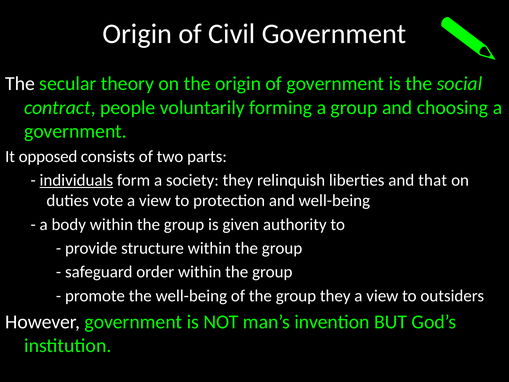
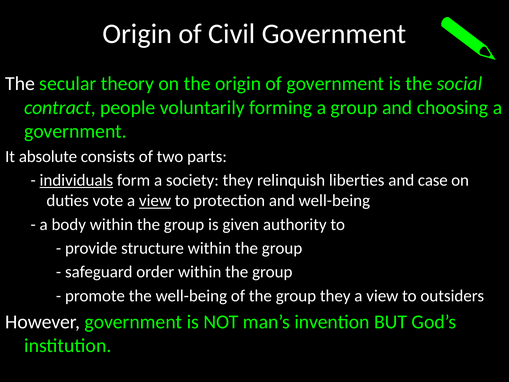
opposed: opposed -> absolute
that: that -> case
view at (155, 201) underline: none -> present
